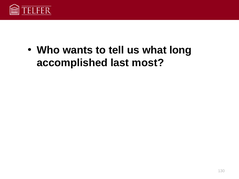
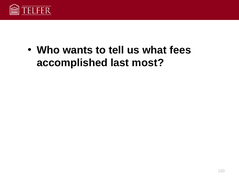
long: long -> fees
